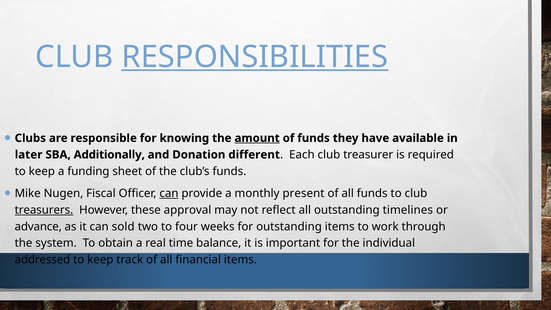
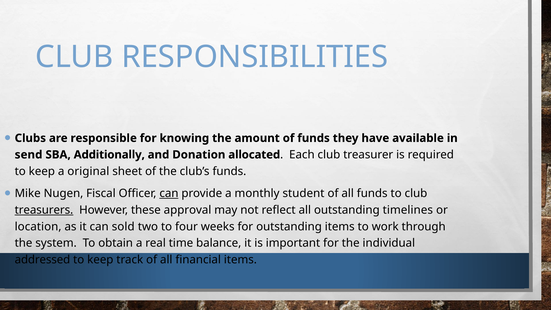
RESPONSIBILITIES underline: present -> none
amount underline: present -> none
later: later -> send
different: different -> allocated
funding: funding -> original
present: present -> student
advance: advance -> location
